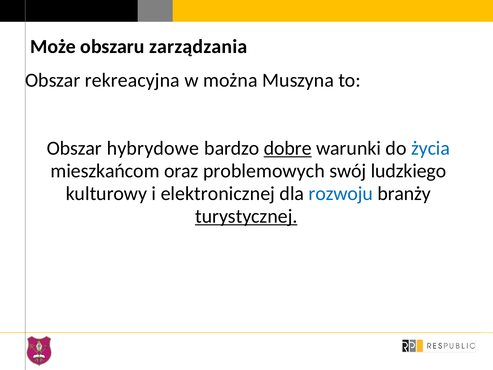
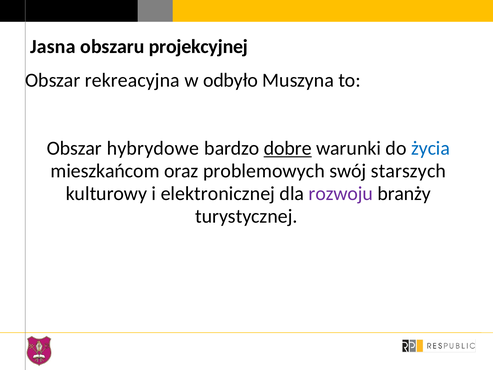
Może: Może -> Jasna
zarządzania: zarządzania -> projekcyjnej
można: można -> odbyło
ludzkiego: ludzkiego -> starszych
rozwoju colour: blue -> purple
turystycznej underline: present -> none
